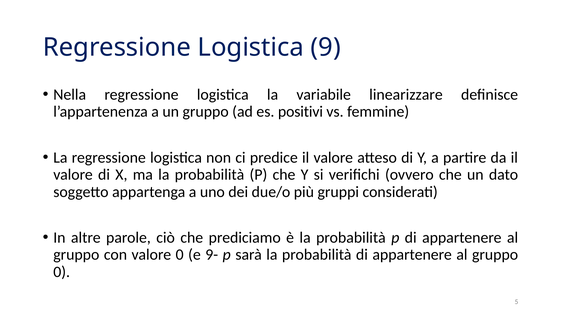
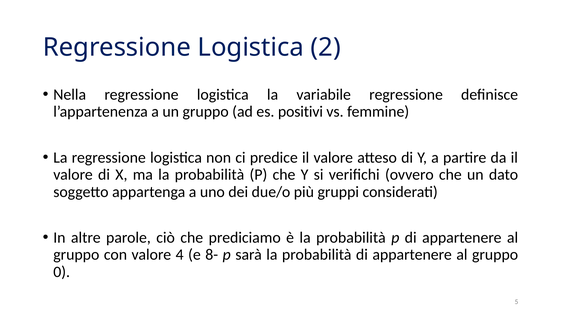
9: 9 -> 2
variabile linearizzare: linearizzare -> regressione
valore 0: 0 -> 4
9-: 9- -> 8-
